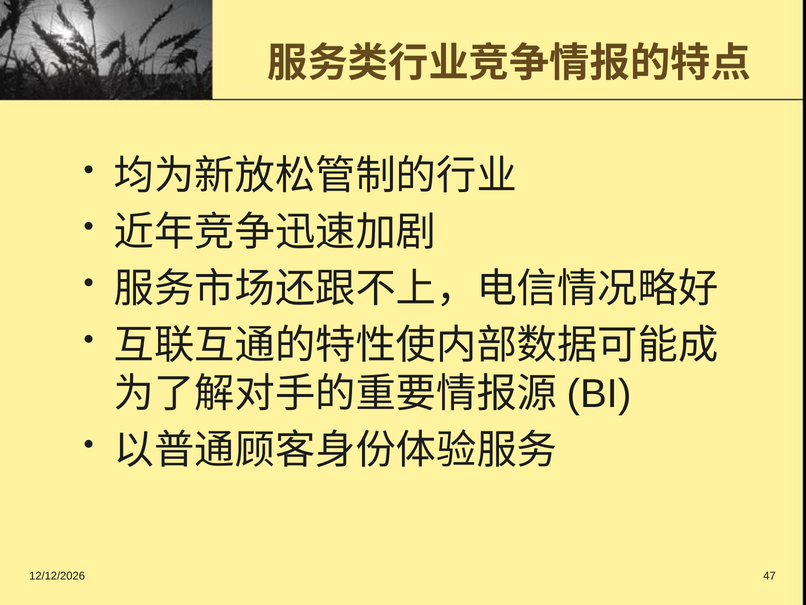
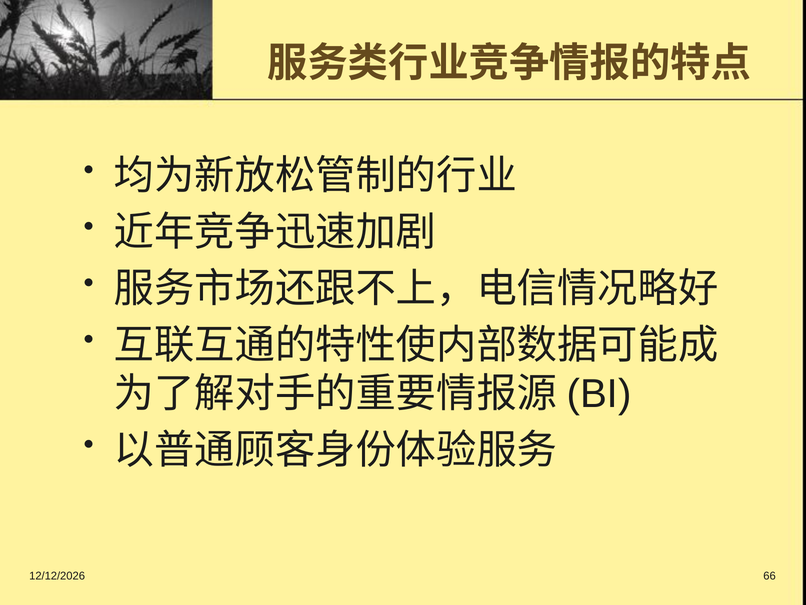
47: 47 -> 66
